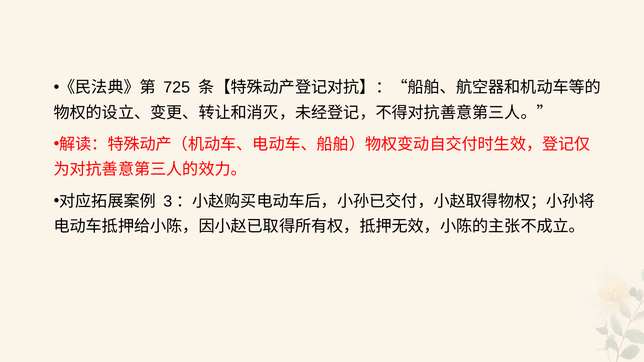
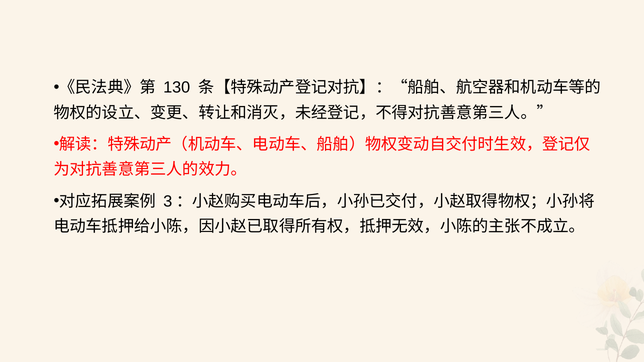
725: 725 -> 130
